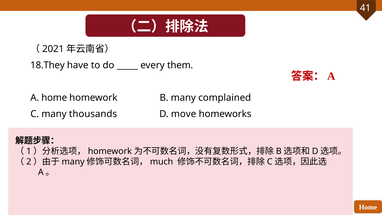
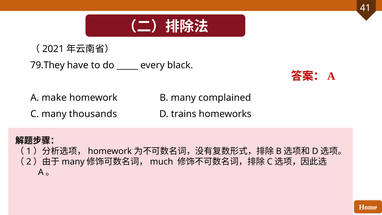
18.They: 18.They -> 79.They
them: them -> black
A home: home -> make
move: move -> trains
